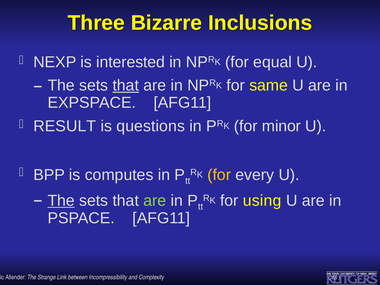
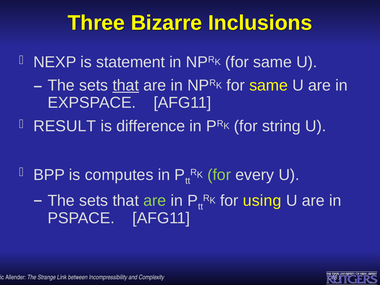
interested: interested -> statement
equal at (273, 62): equal -> same
questions: questions -> difference
minor: minor -> string
for at (219, 175) colour: yellow -> light green
The at (61, 201) underline: present -> none
